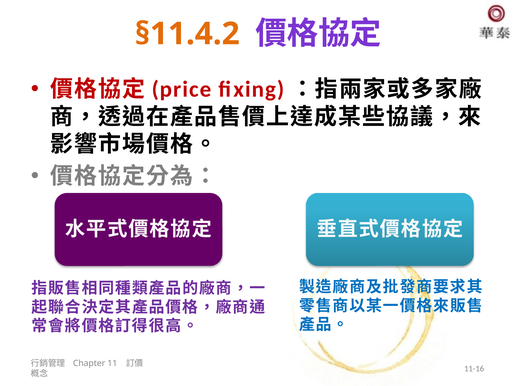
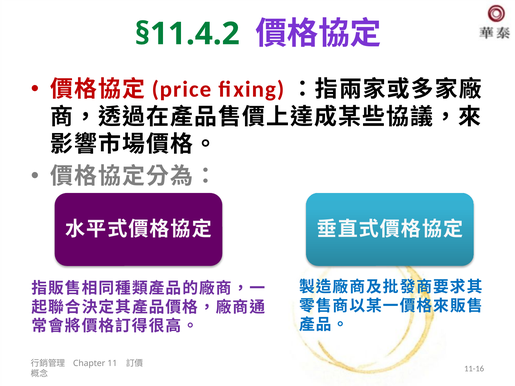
§11.4.2 colour: orange -> green
